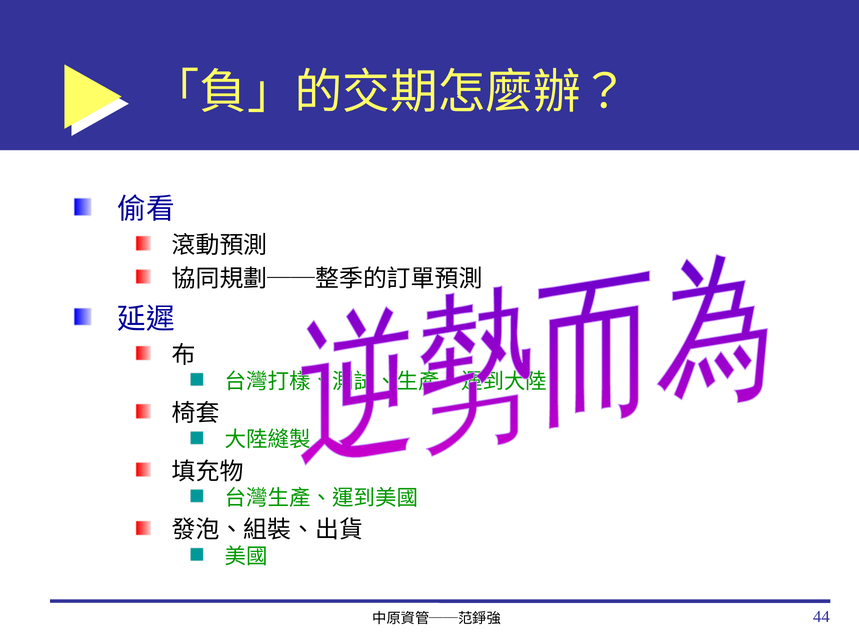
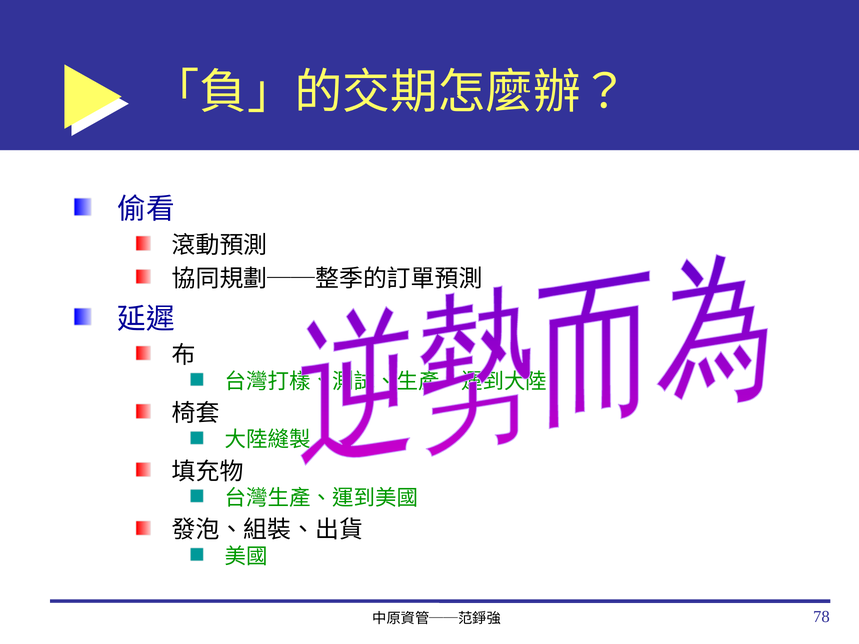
44: 44 -> 78
